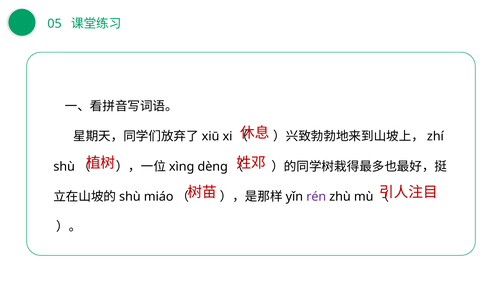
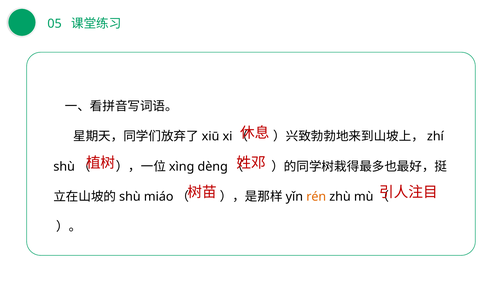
rén colour: purple -> orange
